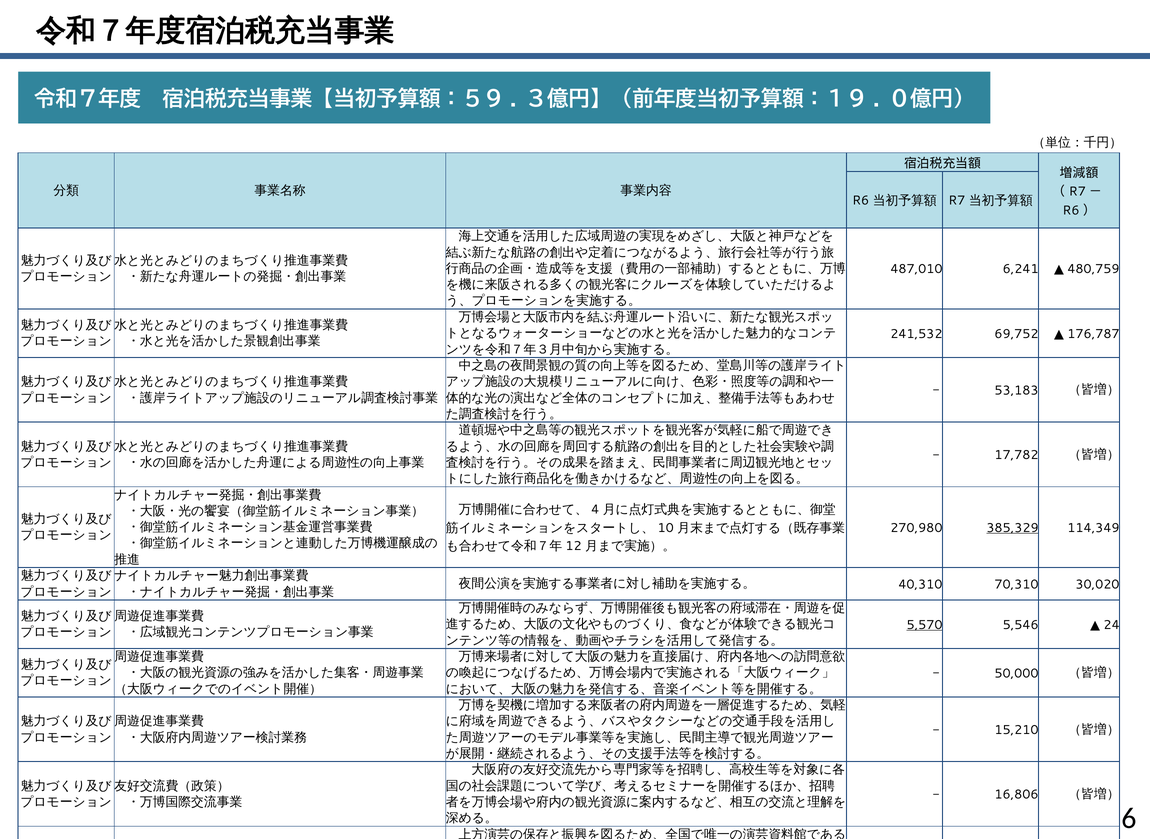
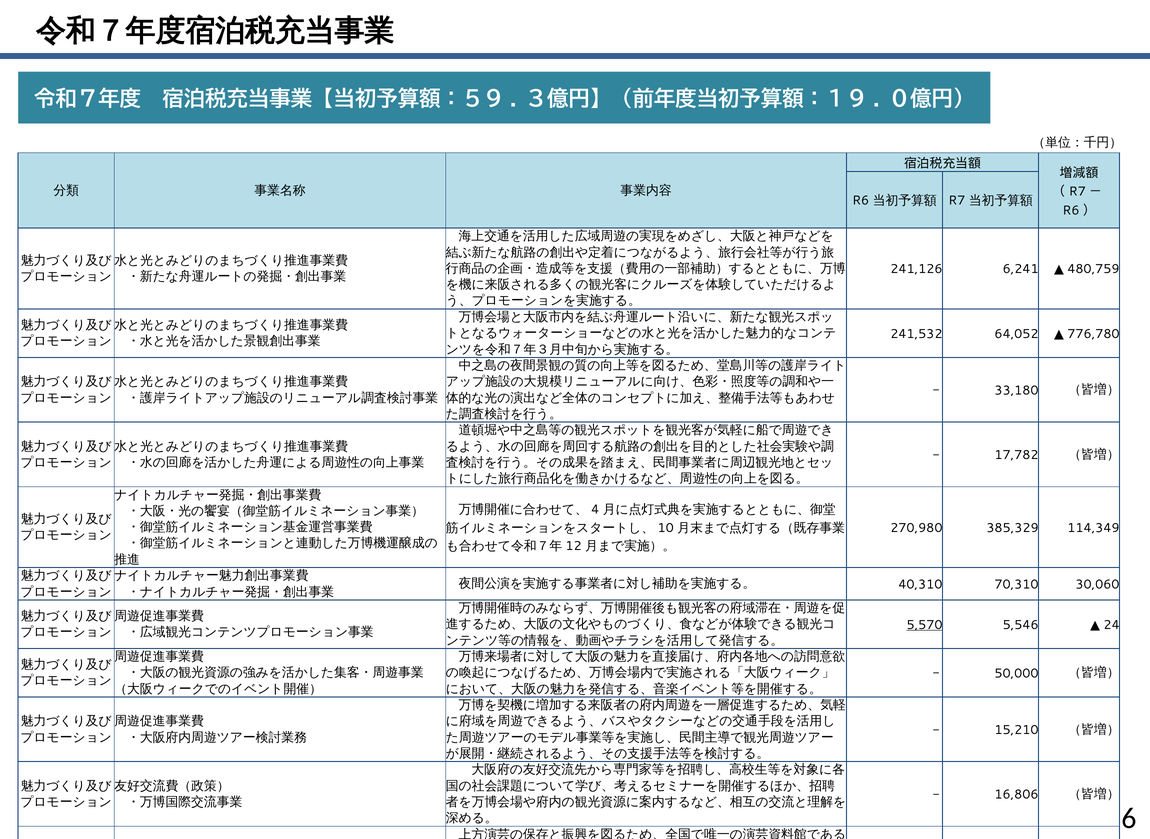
487,010: 487,010 -> 241,126
69,752: 69,752 -> 64,052
176,787: 176,787 -> 776,780
53,183: 53,183 -> 33,180
385,329 underline: present -> none
30,020: 30,020 -> 30,060
